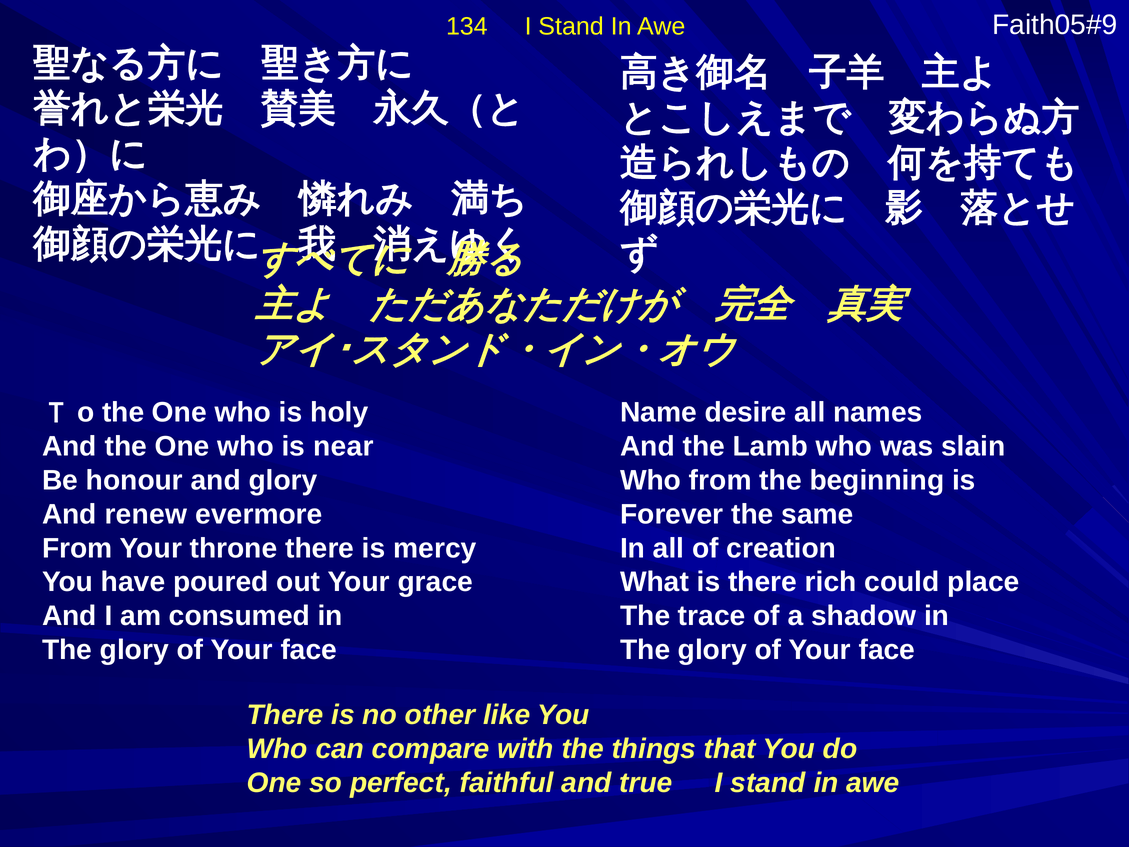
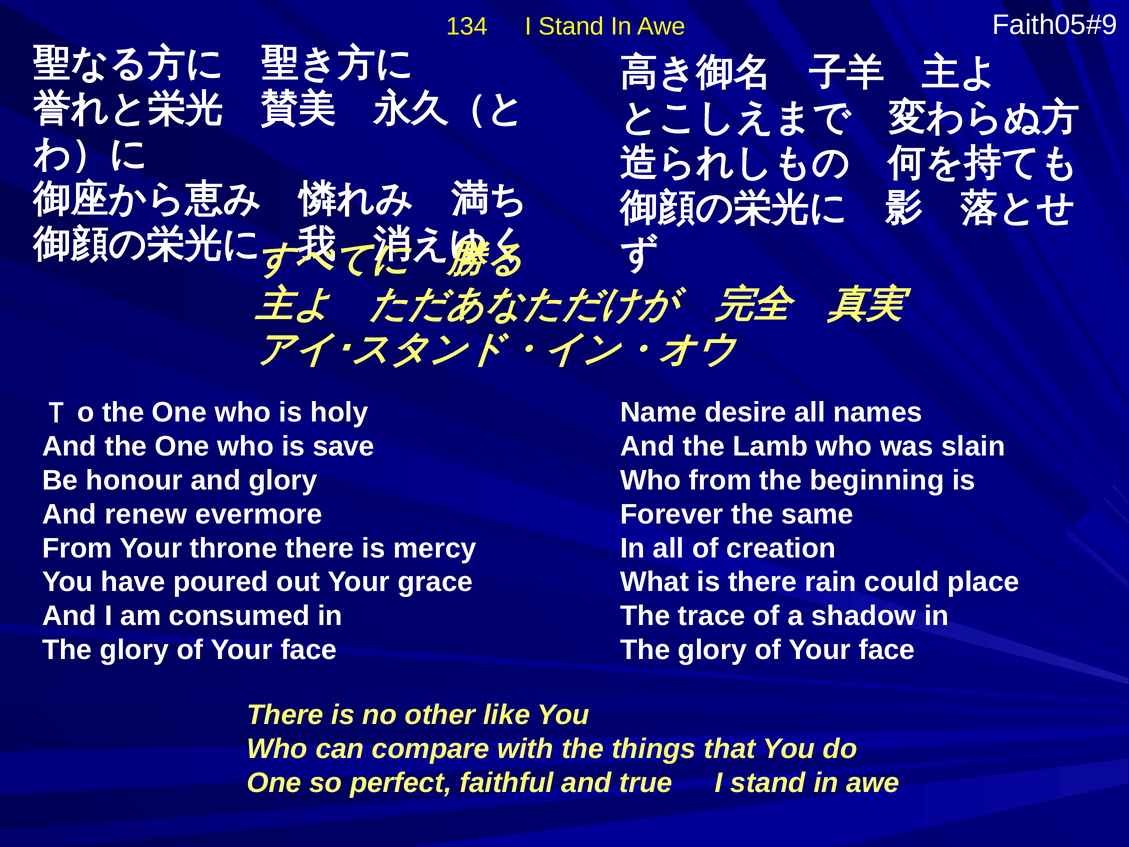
near: near -> save
rich: rich -> rain
